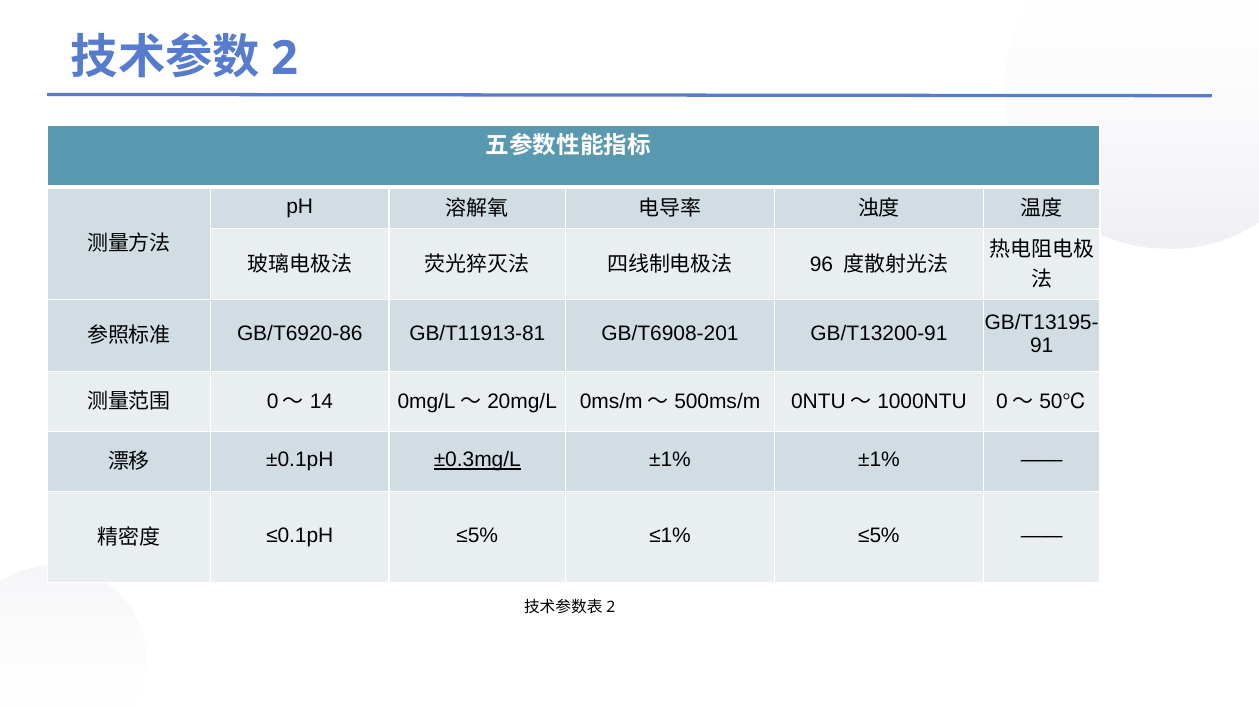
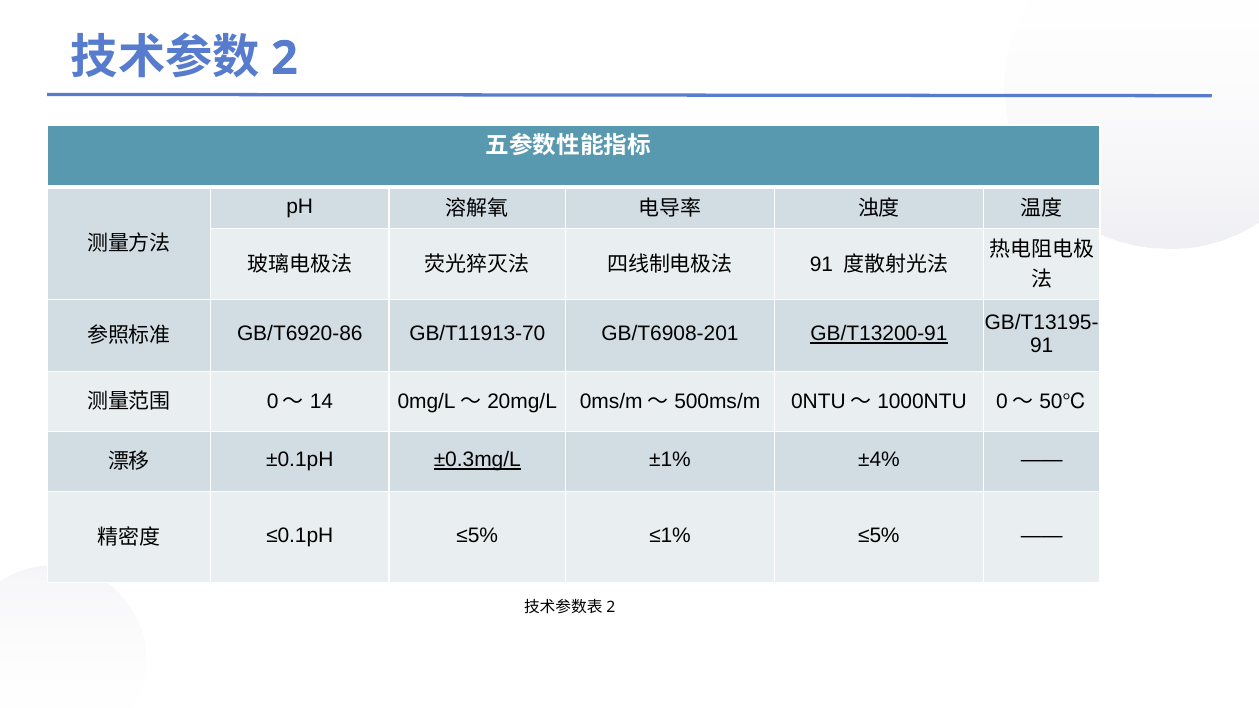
96 at (821, 264): 96 -> 91
GB/T11913-81: GB/T11913-81 -> GB/T11913-70
GB/T13200-91 underline: none -> present
±1% ±1%: ±1% -> ±4%
